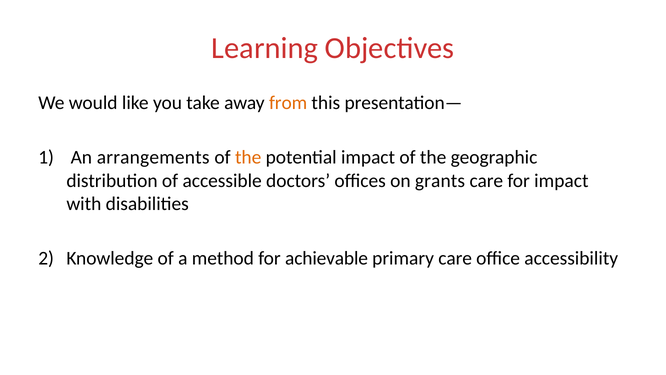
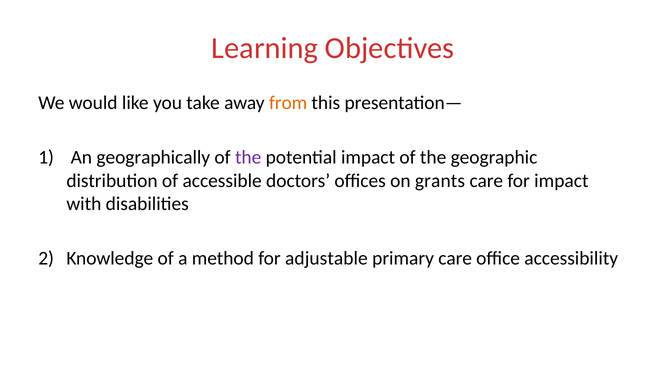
arrangements: arrangements -> geographically
the at (248, 157) colour: orange -> purple
achievable: achievable -> adjustable
